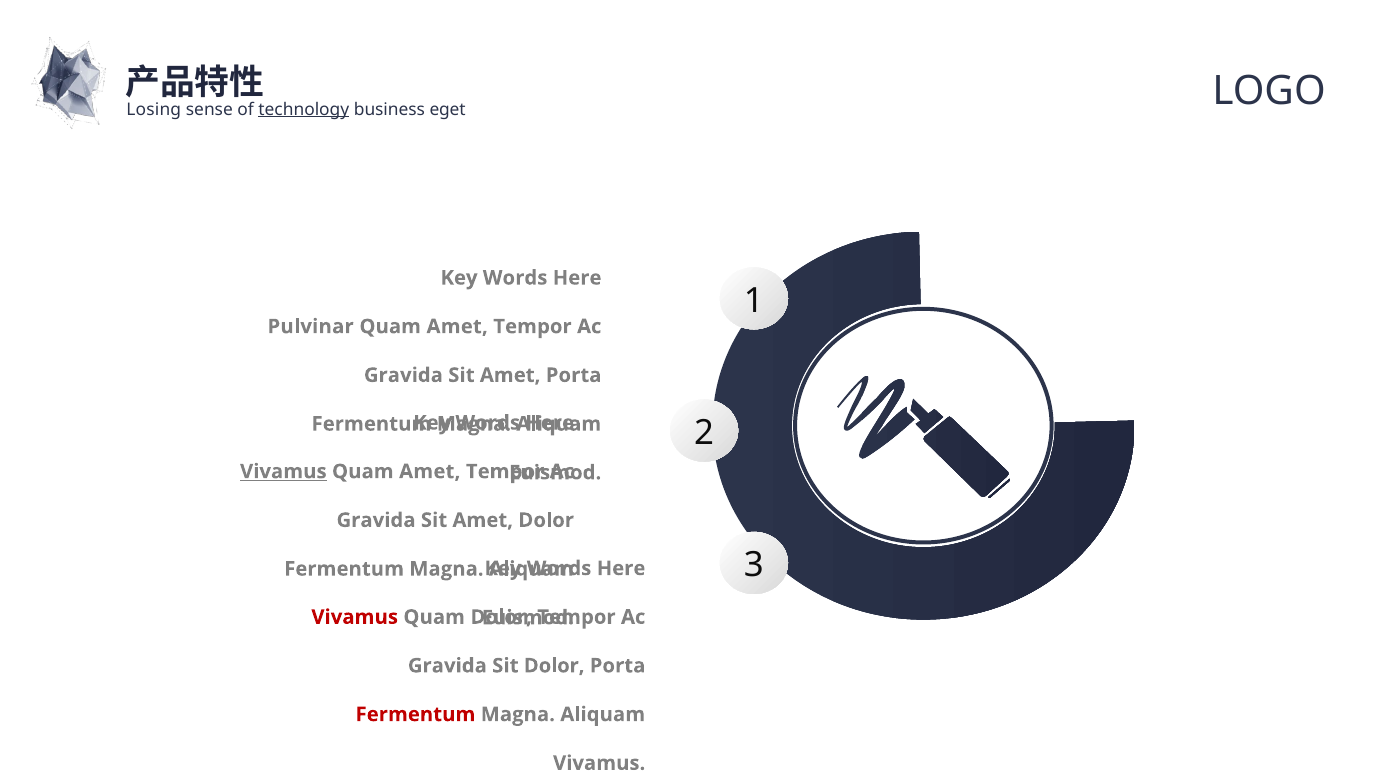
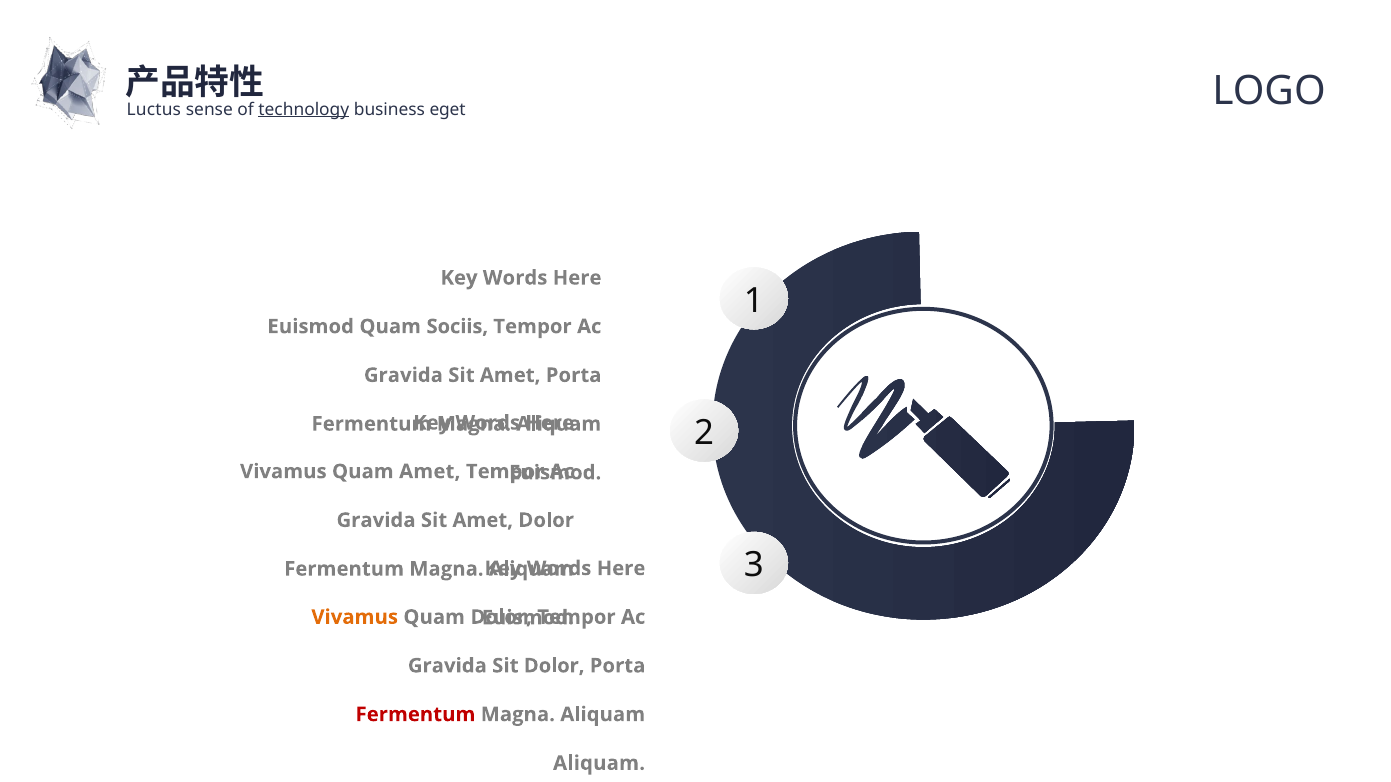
Losing: Losing -> Luctus
Pulvinar at (311, 327): Pulvinar -> Euismod
Amet at (457, 327): Amet -> Sociis
Vivamus at (283, 472) underline: present -> none
Vivamus at (355, 617) colour: red -> orange
Vivamus at (599, 764): Vivamus -> Aliquam
